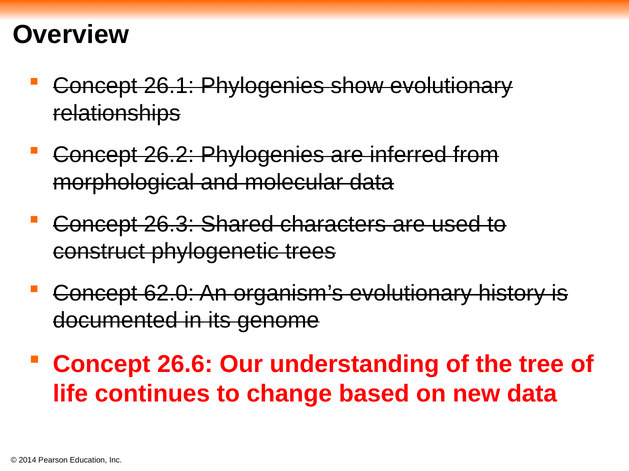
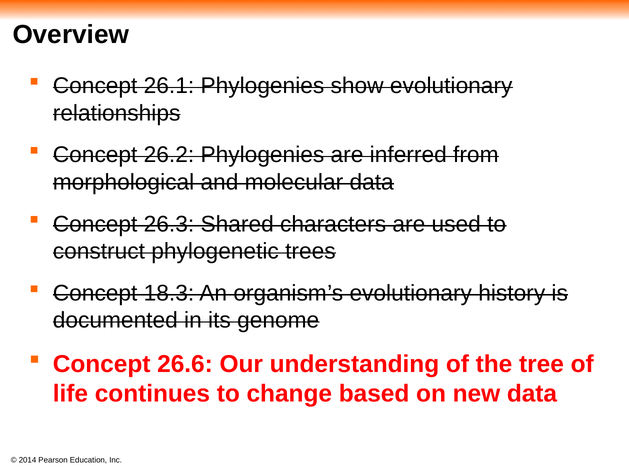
62.0: 62.0 -> 18.3
